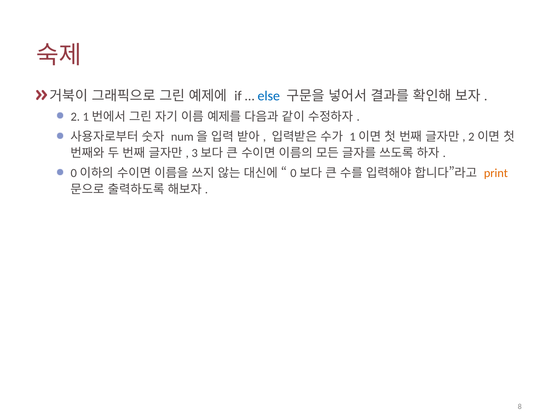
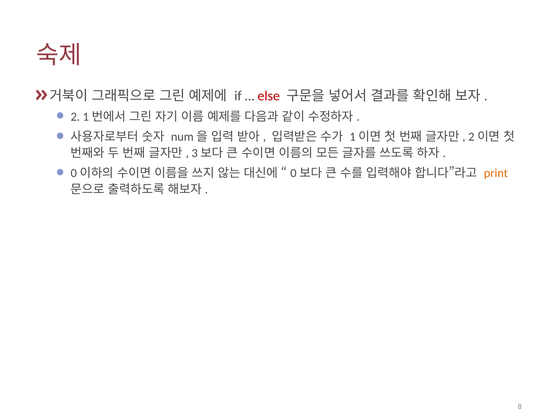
else colour: blue -> red
